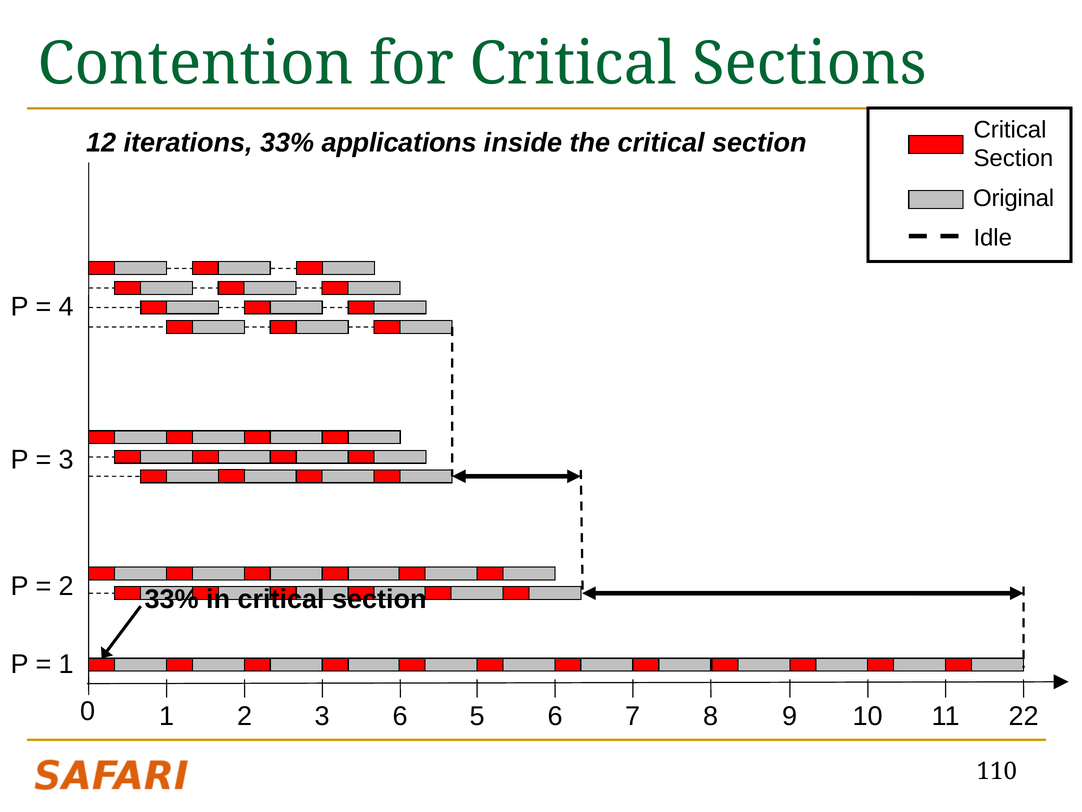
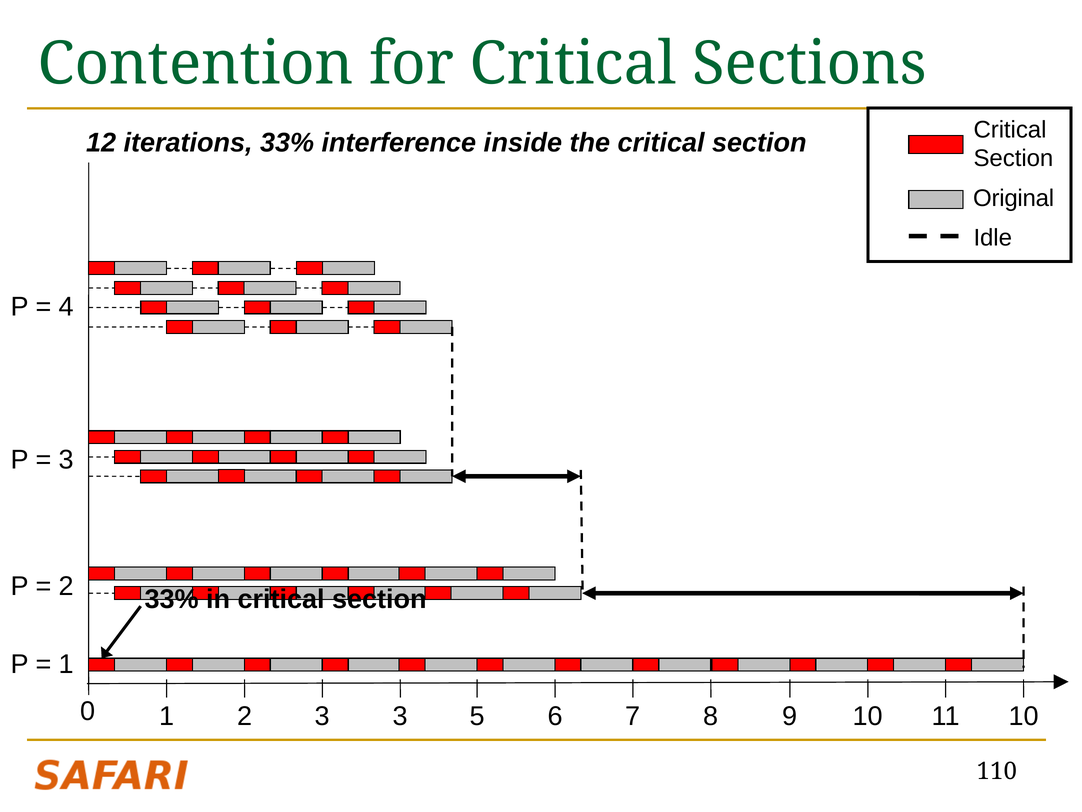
applications: applications -> interference
3 6: 6 -> 3
11 22: 22 -> 10
